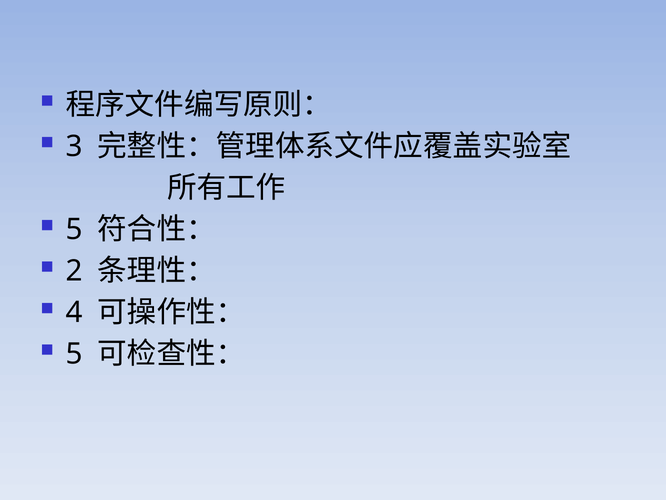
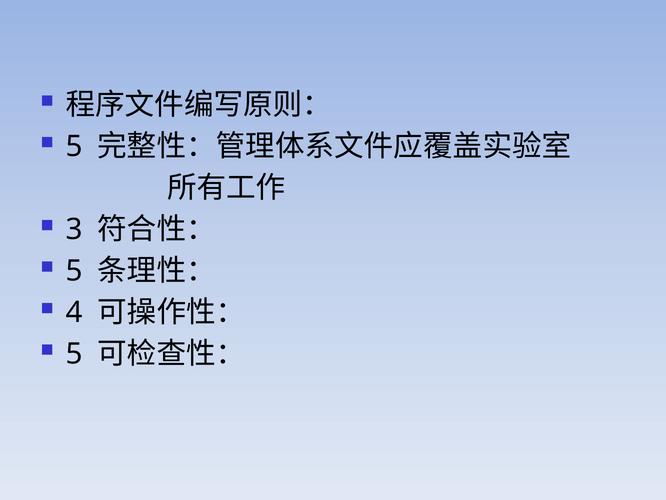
3 at (74, 146): 3 -> 5
5 at (74, 229): 5 -> 3
2 at (74, 271): 2 -> 5
